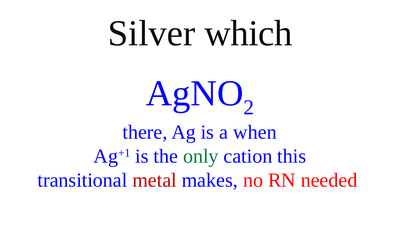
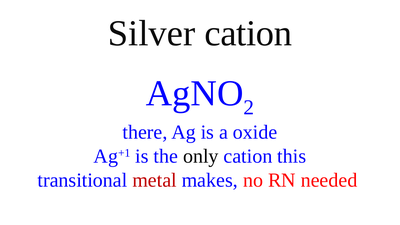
Silver which: which -> cation
when: when -> oxide
only colour: green -> black
